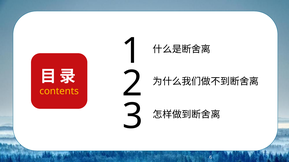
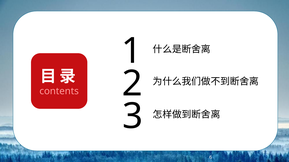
contents colour: yellow -> pink
